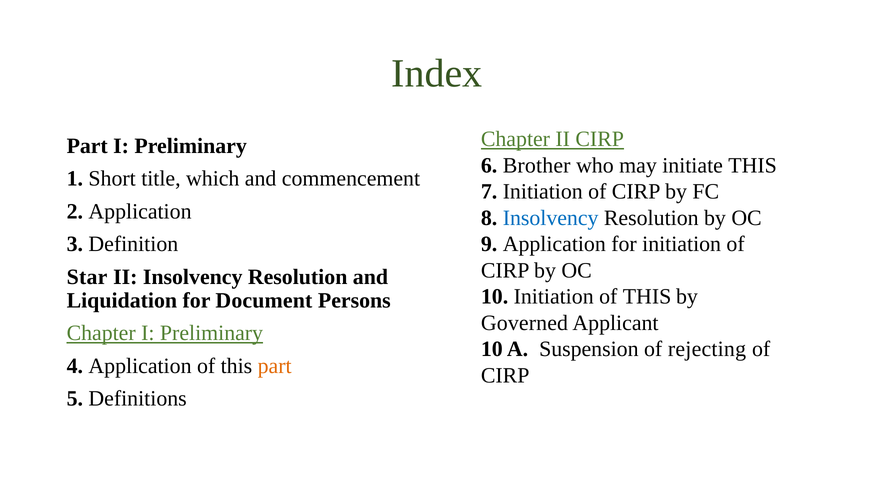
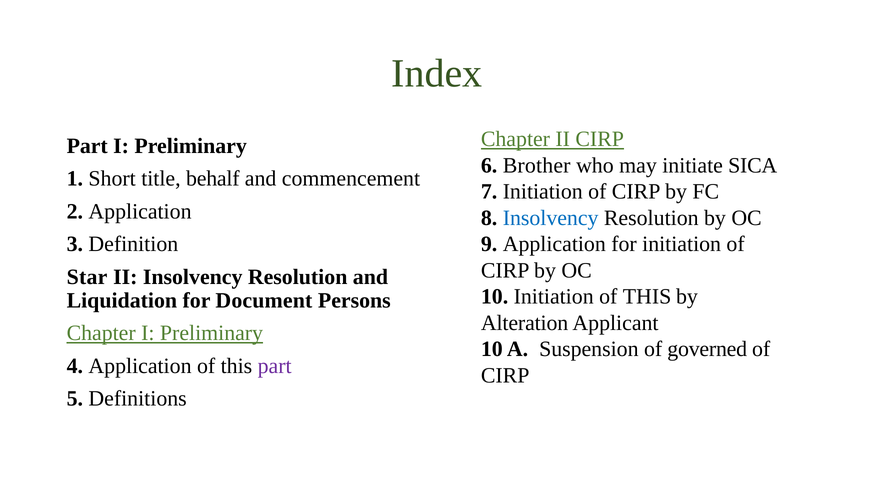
initiate THIS: THIS -> SICA
which: which -> behalf
Governed: Governed -> Alteration
rejecting: rejecting -> governed
part at (275, 366) colour: orange -> purple
